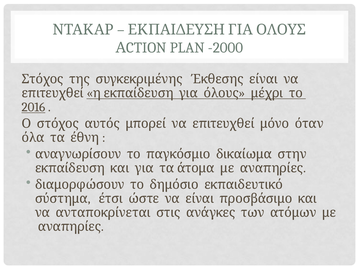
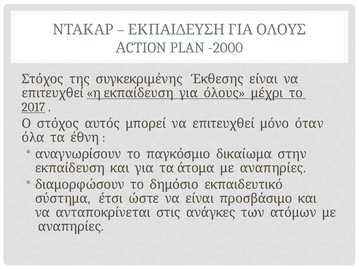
2016: 2016 -> 2017
